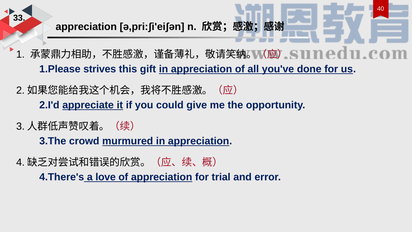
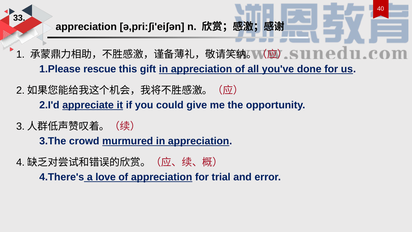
strives: strives -> rescue
